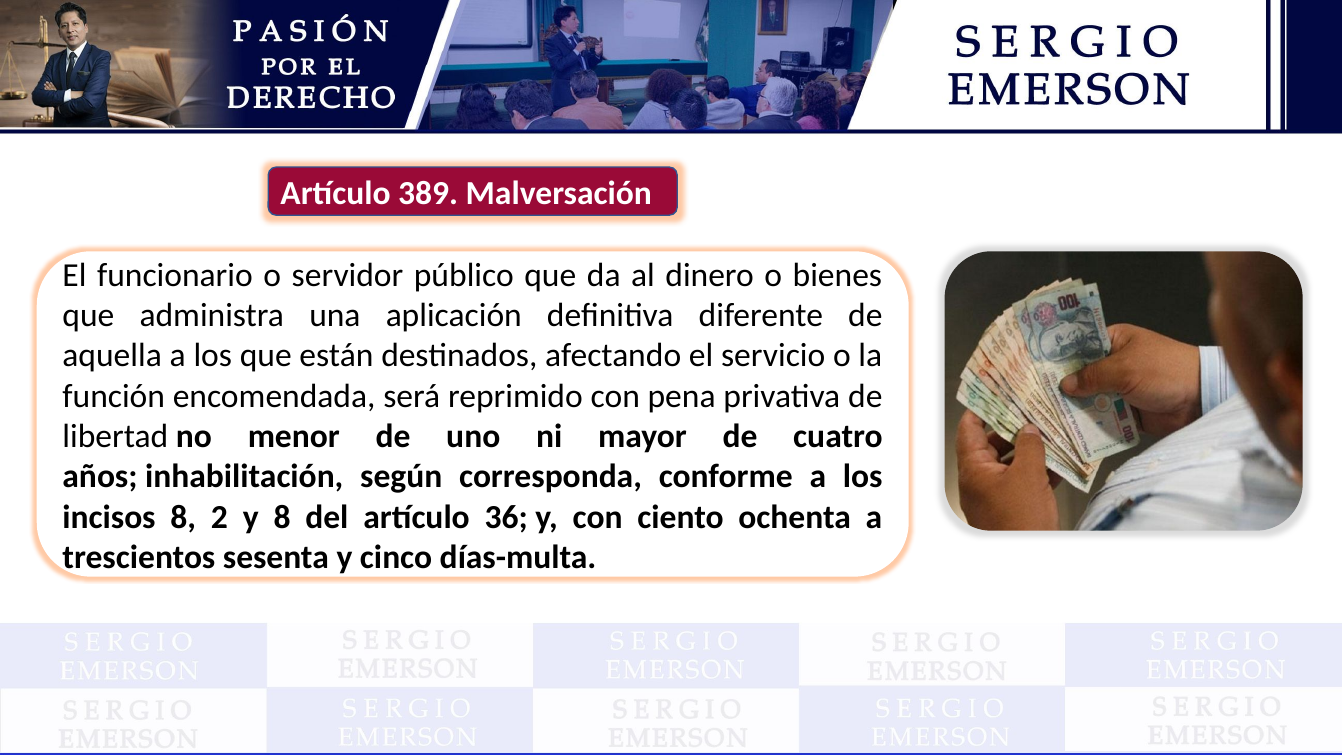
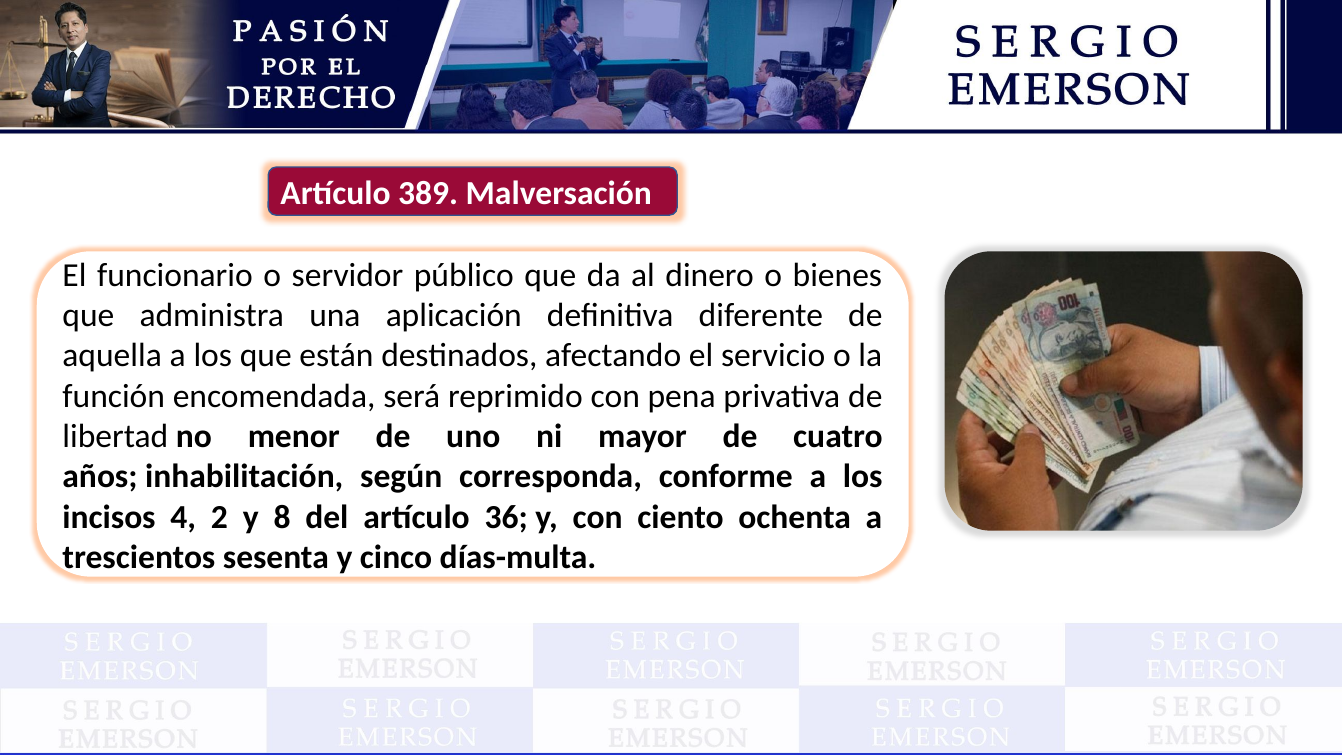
incisos 8: 8 -> 4
